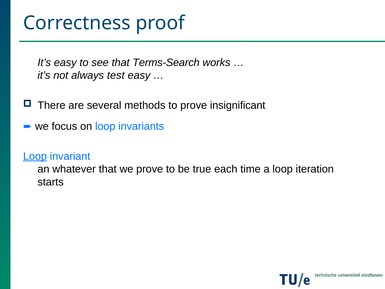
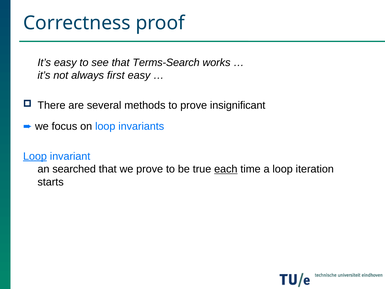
test: test -> first
whatever: whatever -> searched
each underline: none -> present
